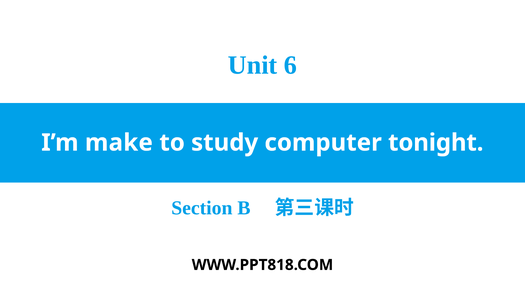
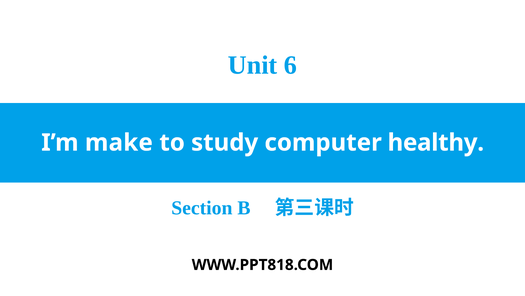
tonight: tonight -> healthy
